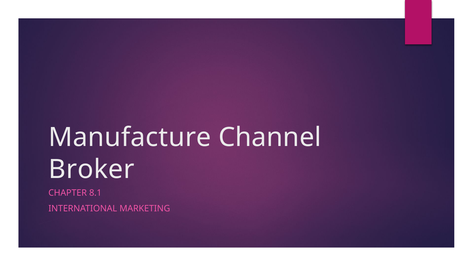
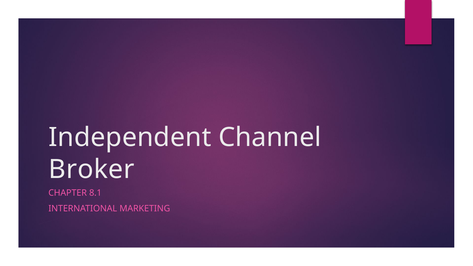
Manufacture: Manufacture -> Independent
